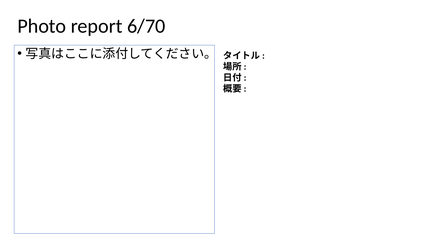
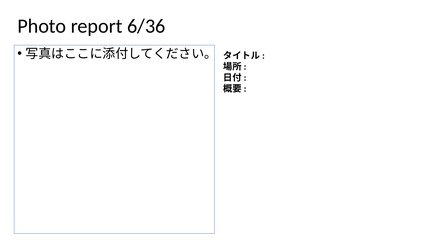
6/70: 6/70 -> 6/36
